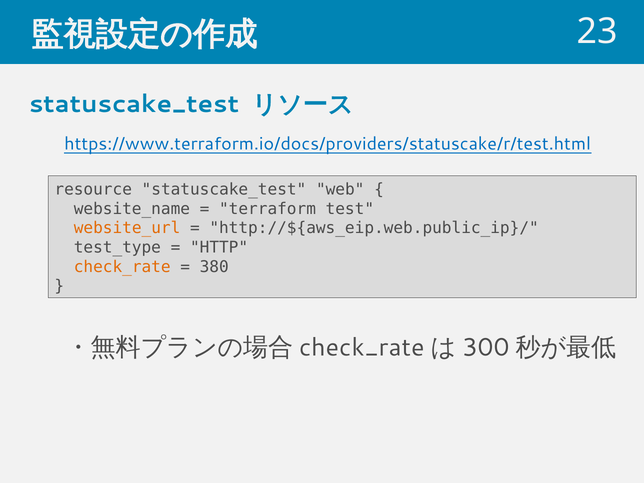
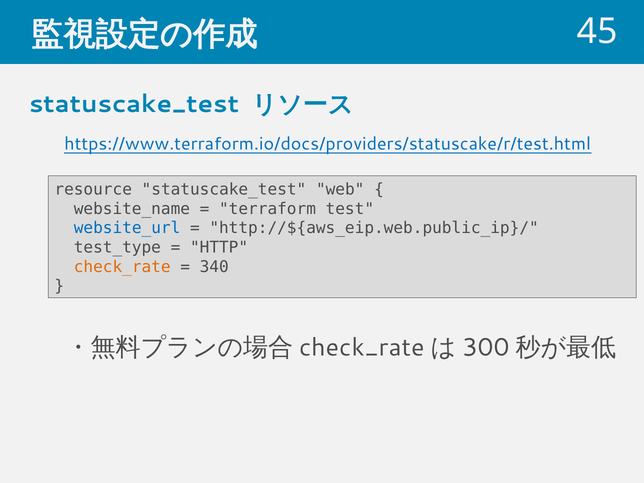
23: 23 -> 45
website_url colour: orange -> blue
380: 380 -> 340
